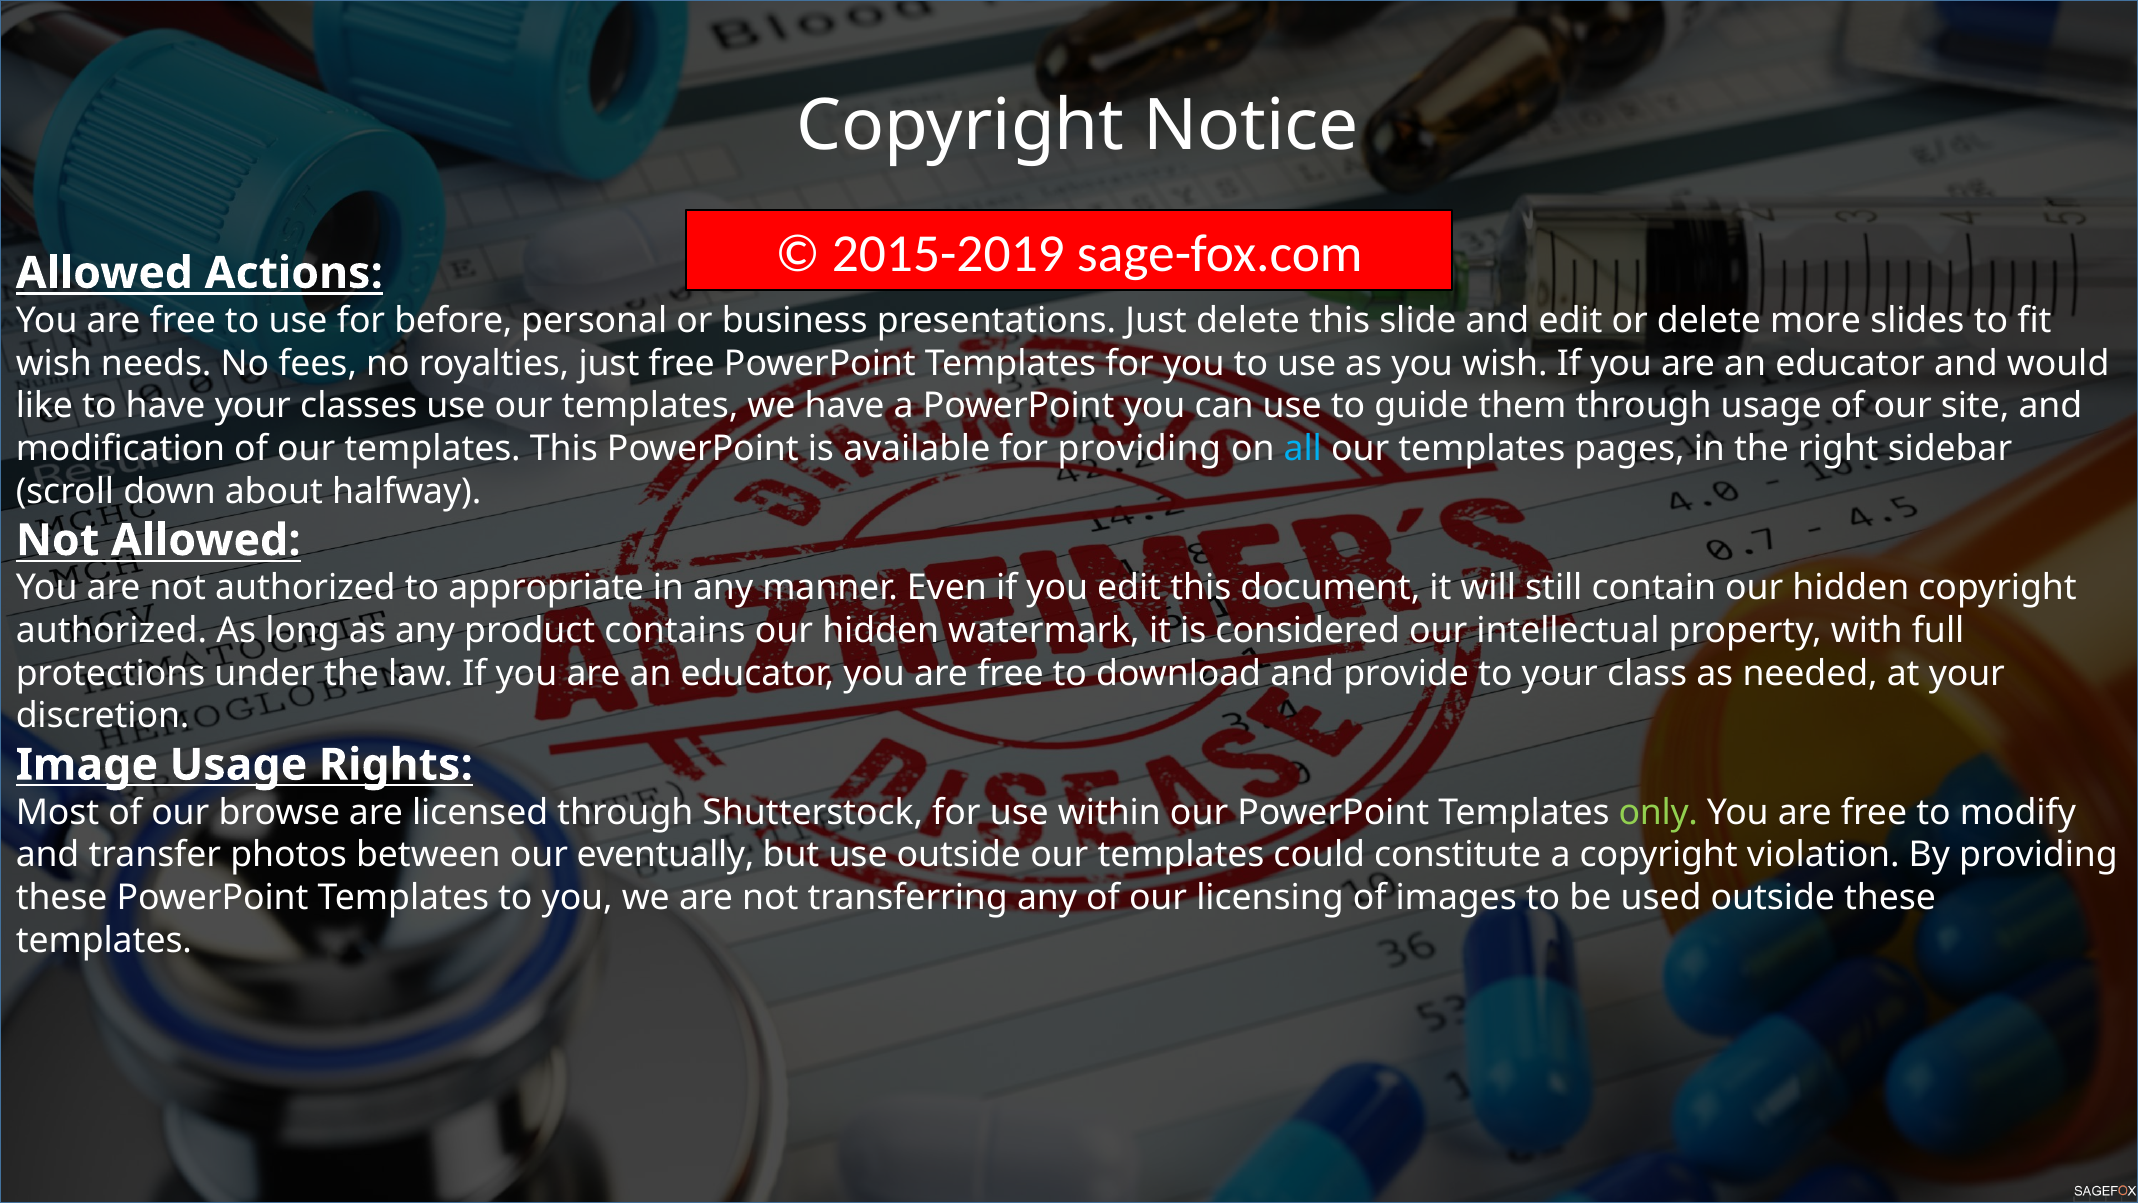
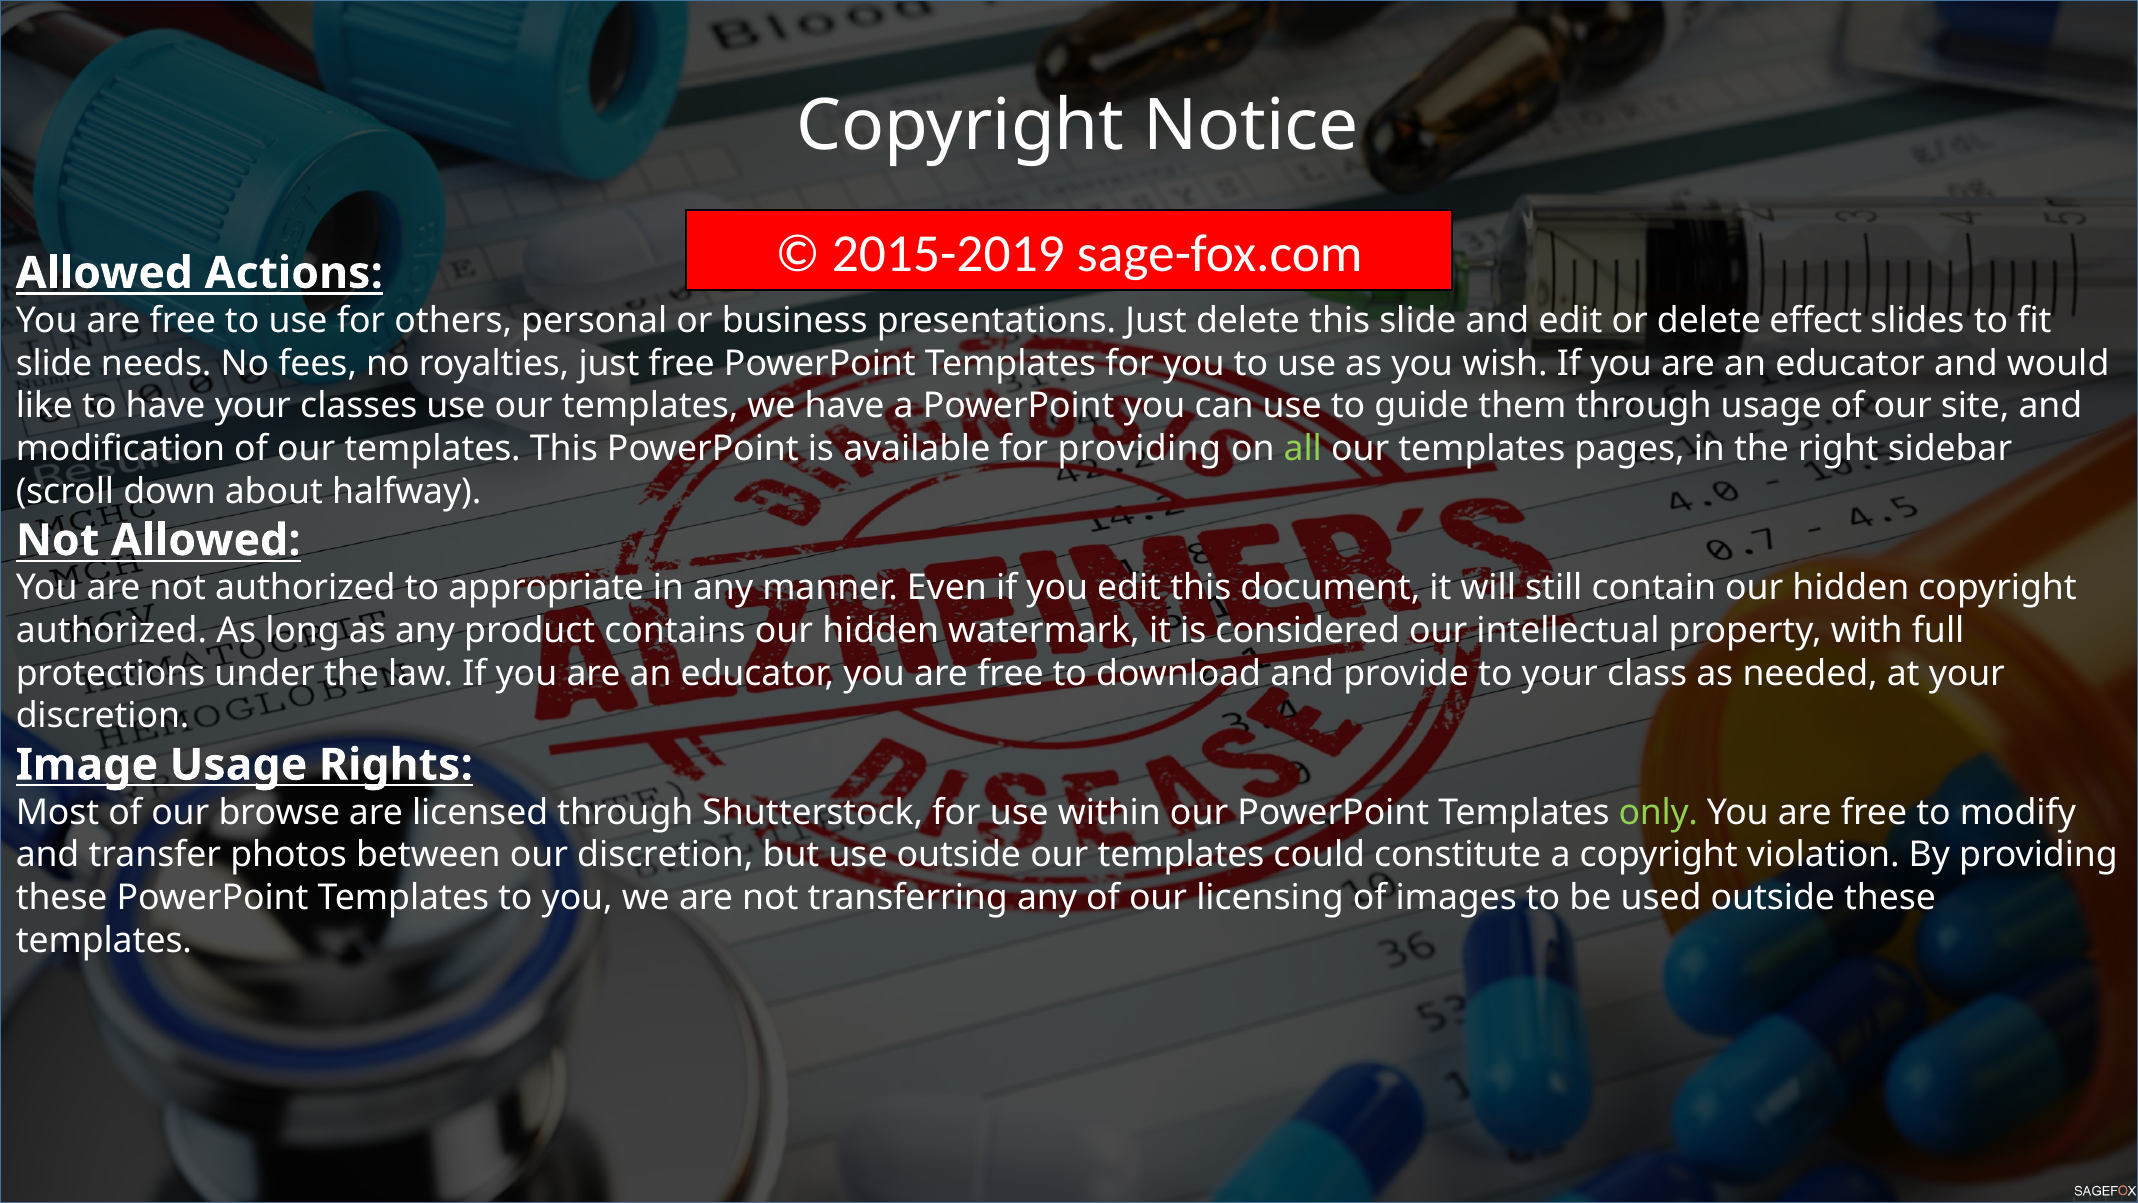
before: before -> others
more: more -> effect
wish at (54, 363): wish -> slide
all colour: light blue -> light green
our eventually: eventually -> discretion
